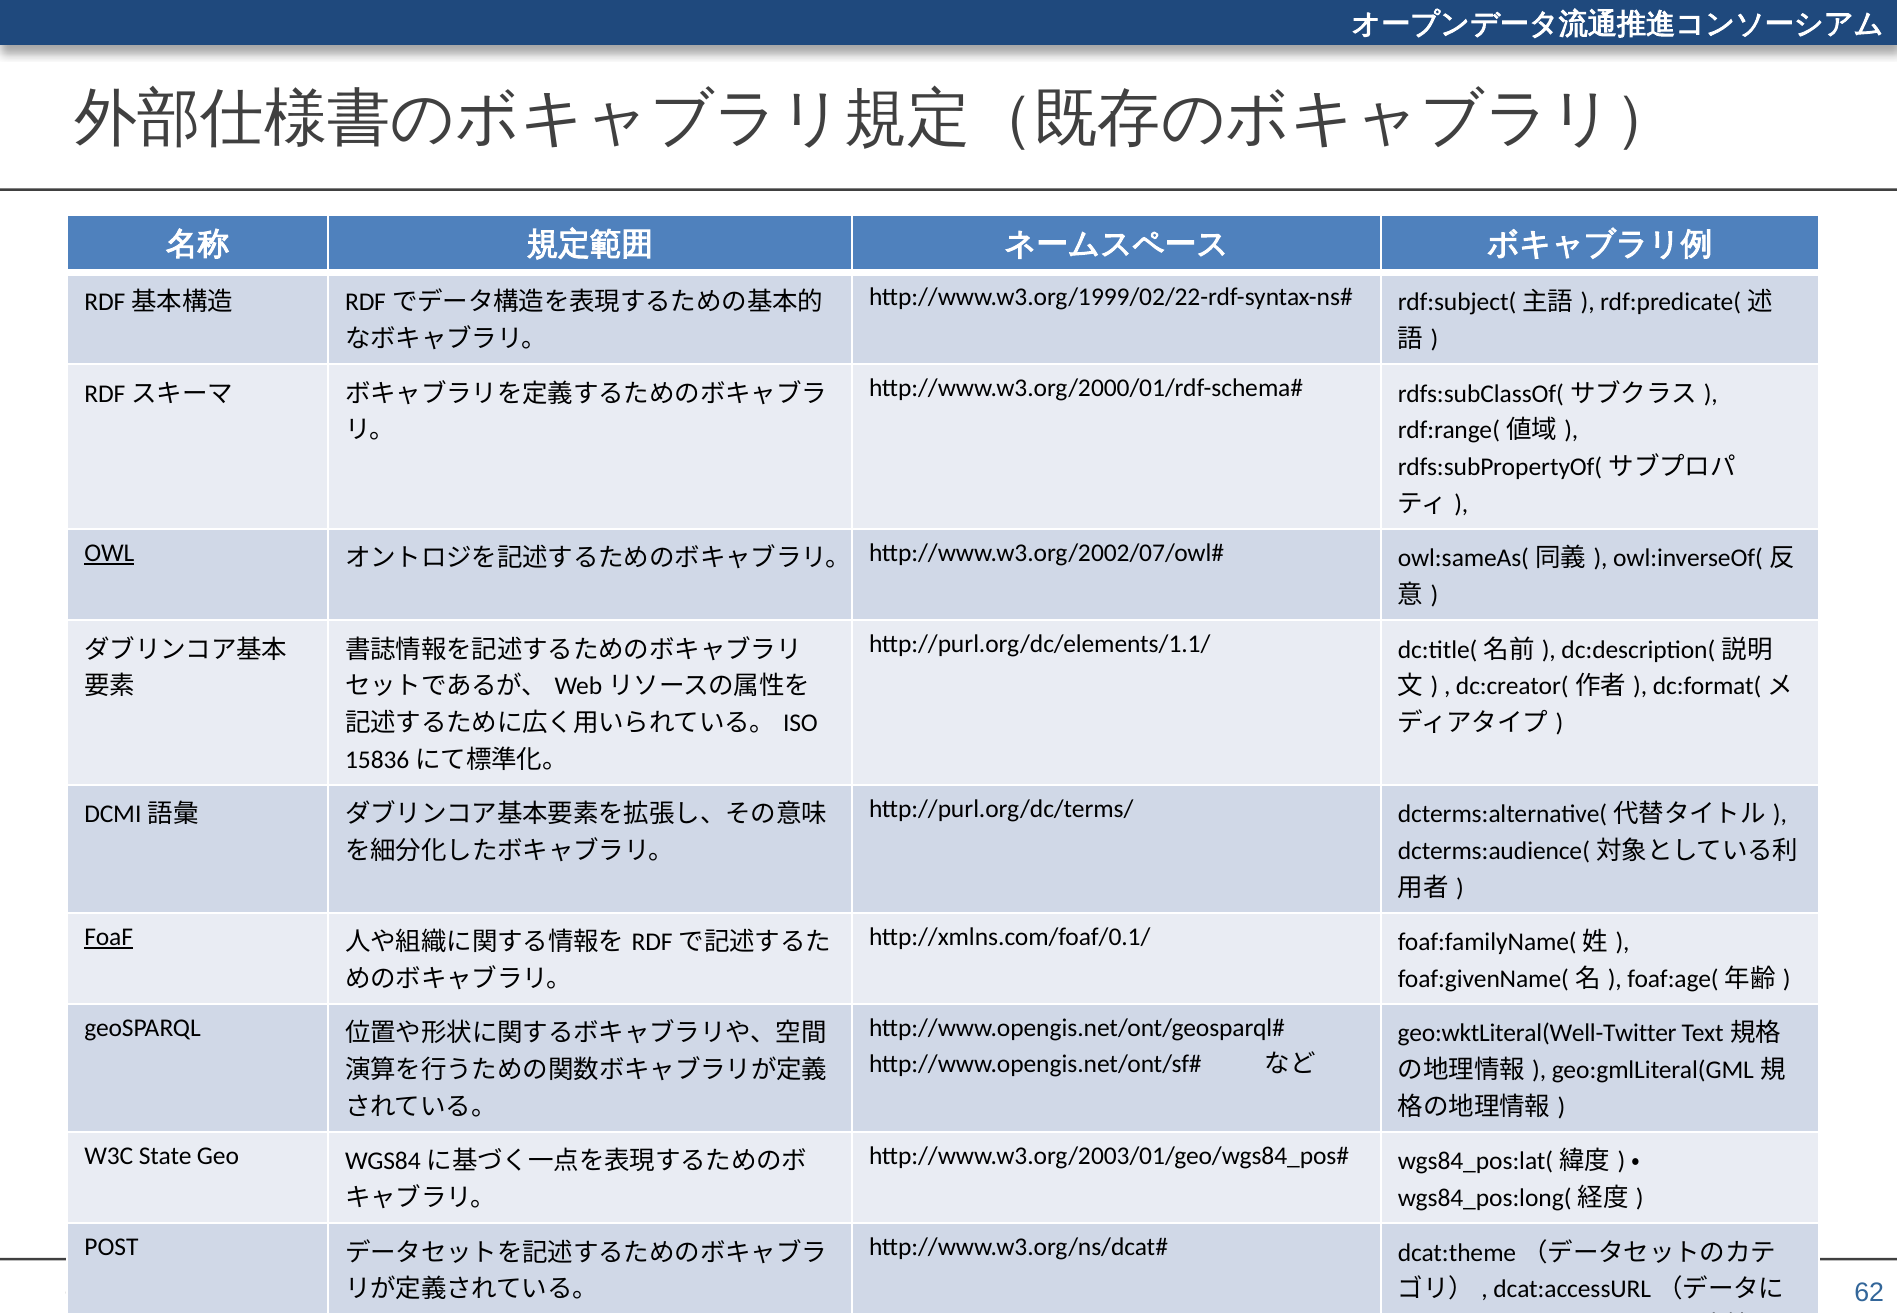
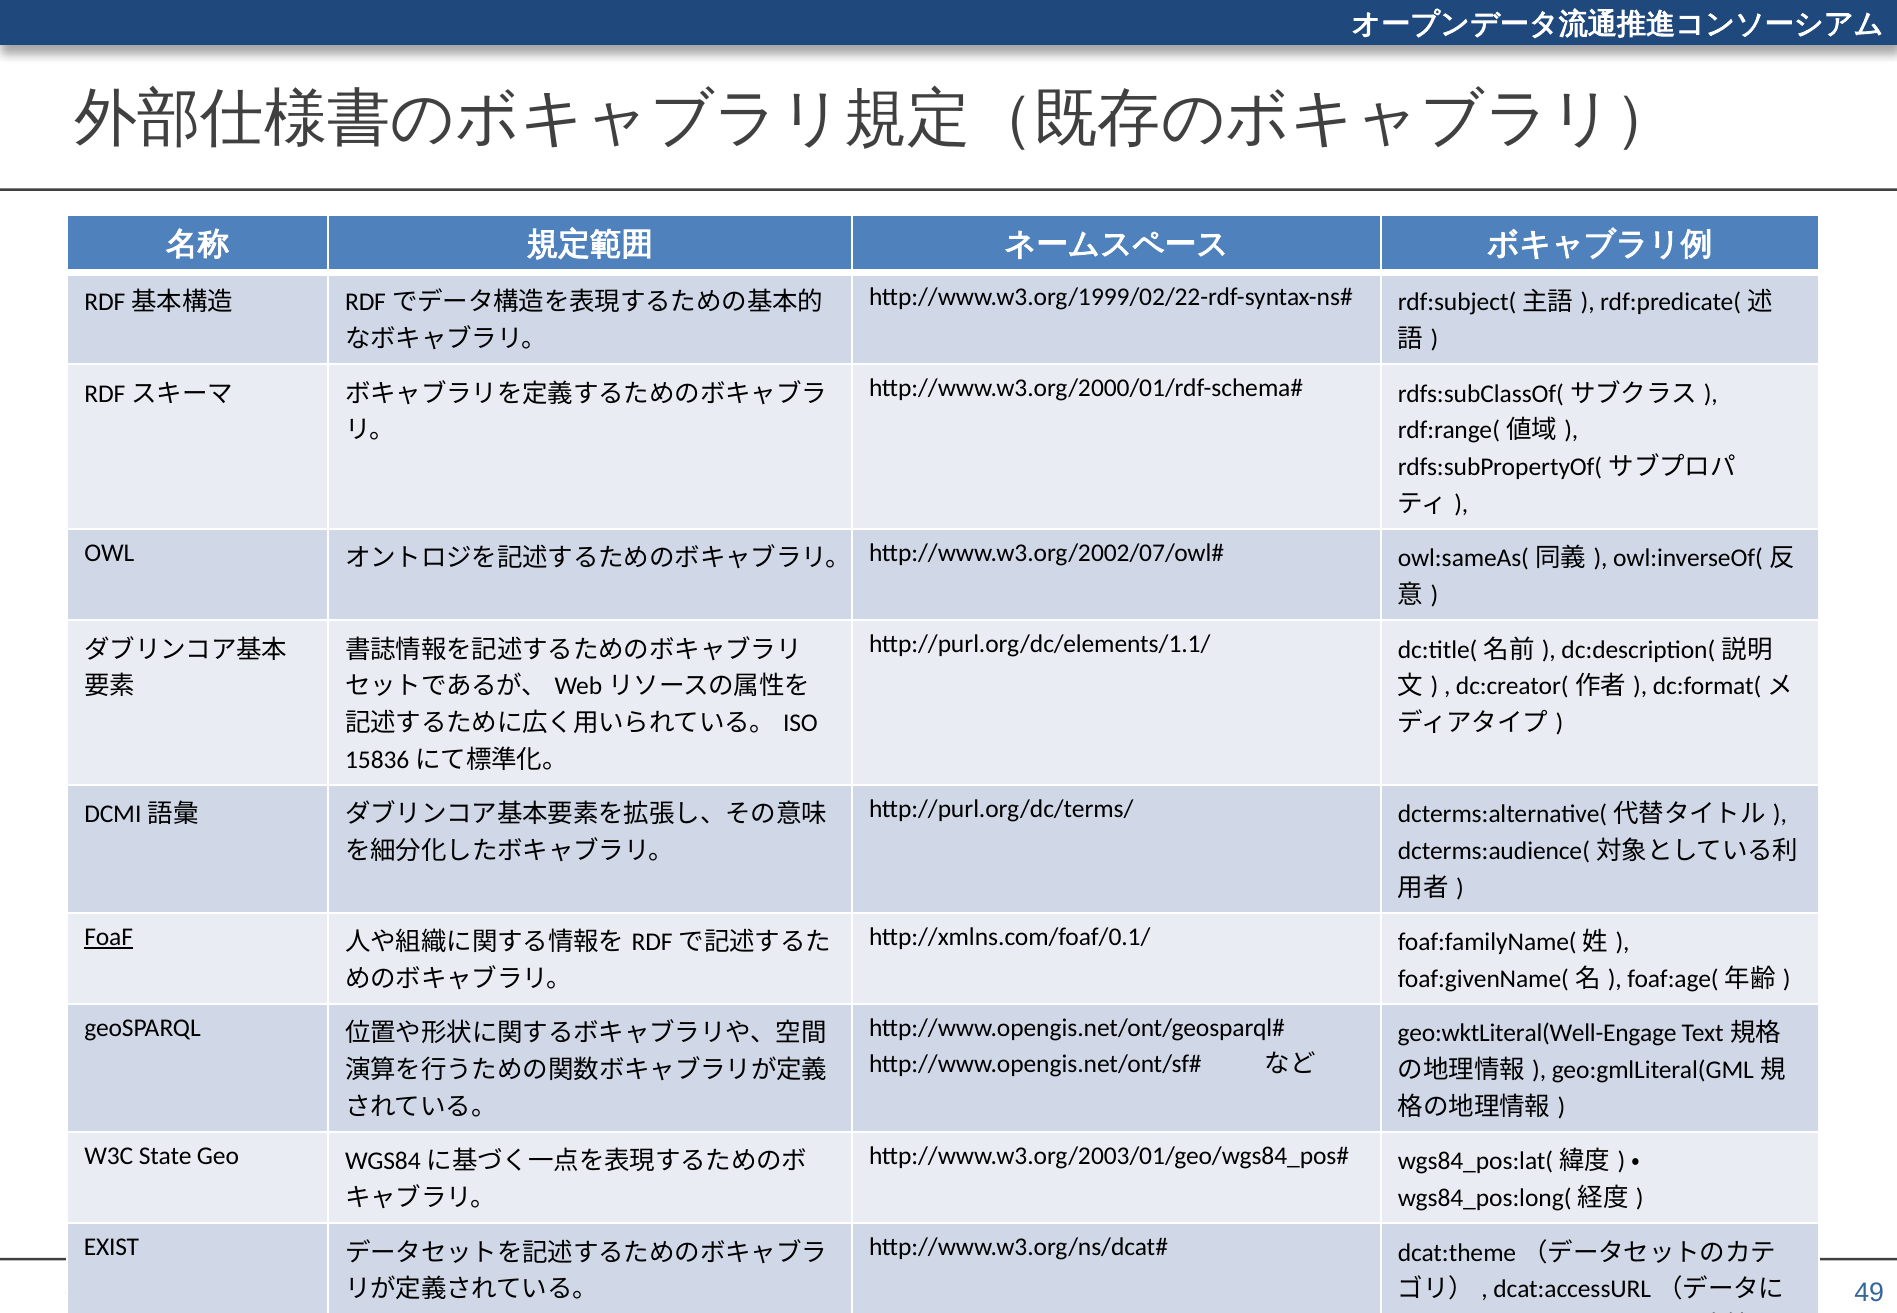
OWL underline: present -> none
geo:wktLiteral(Well-Twitter: geo:wktLiteral(Well-Twitter -> geo:wktLiteral(Well-Engage
POST: POST -> EXIST
62: 62 -> 49
